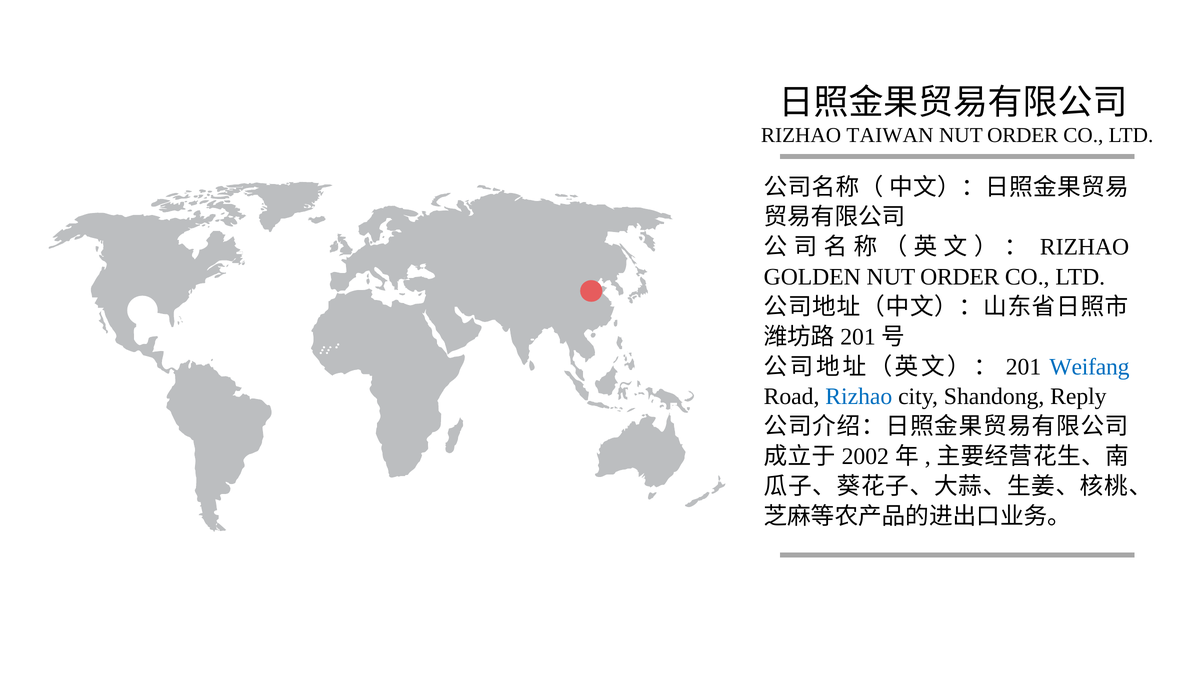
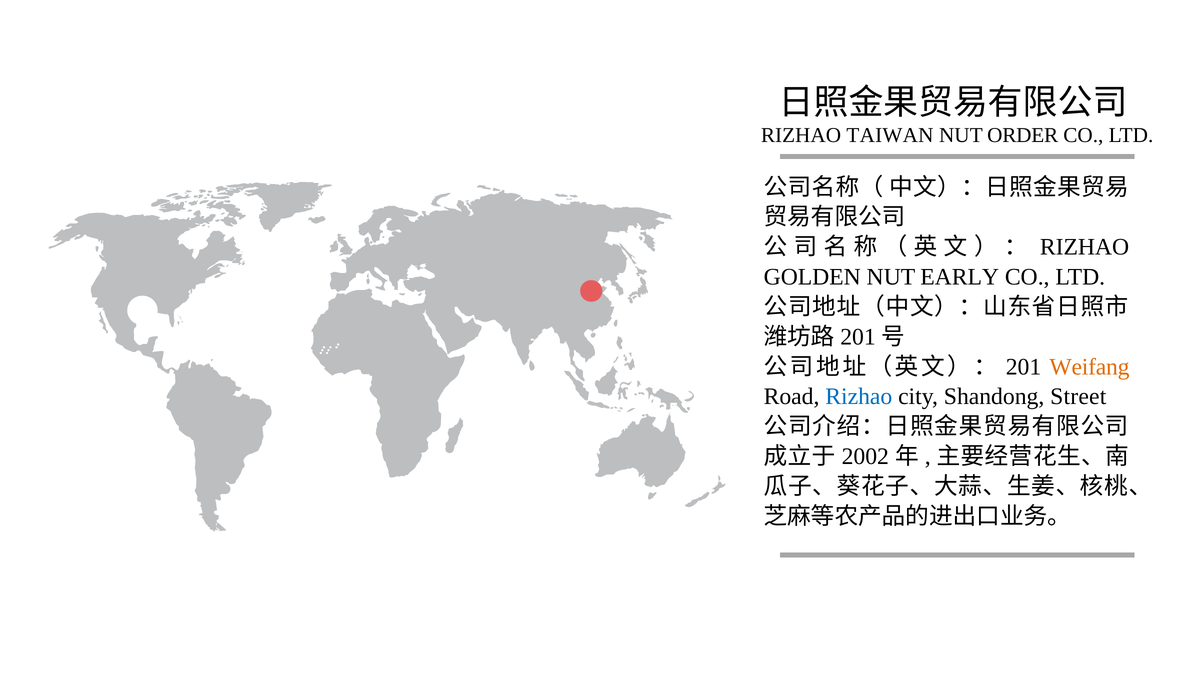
GOLDEN NUT ORDER: ORDER -> EARLY
Weifang colour: blue -> orange
Reply: Reply -> Street
